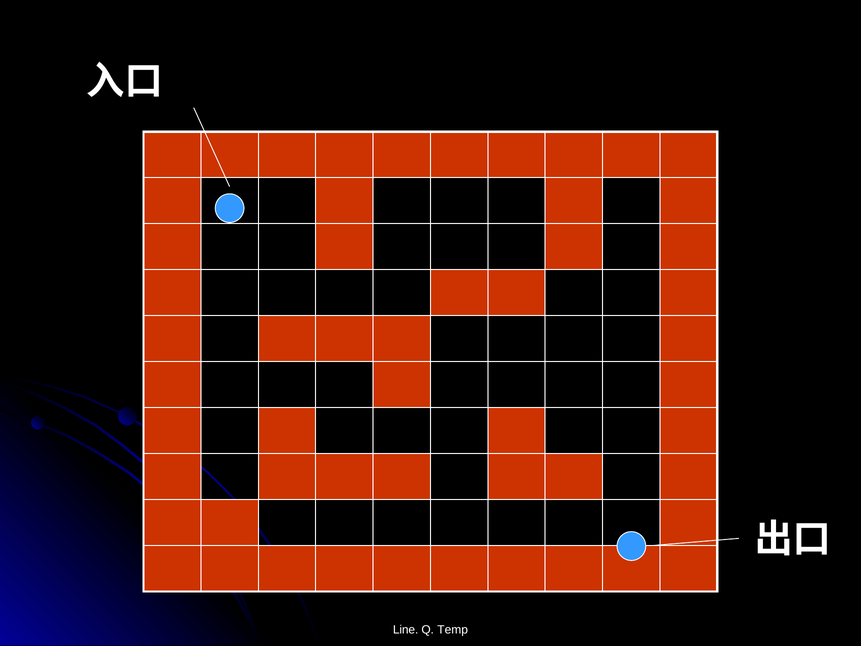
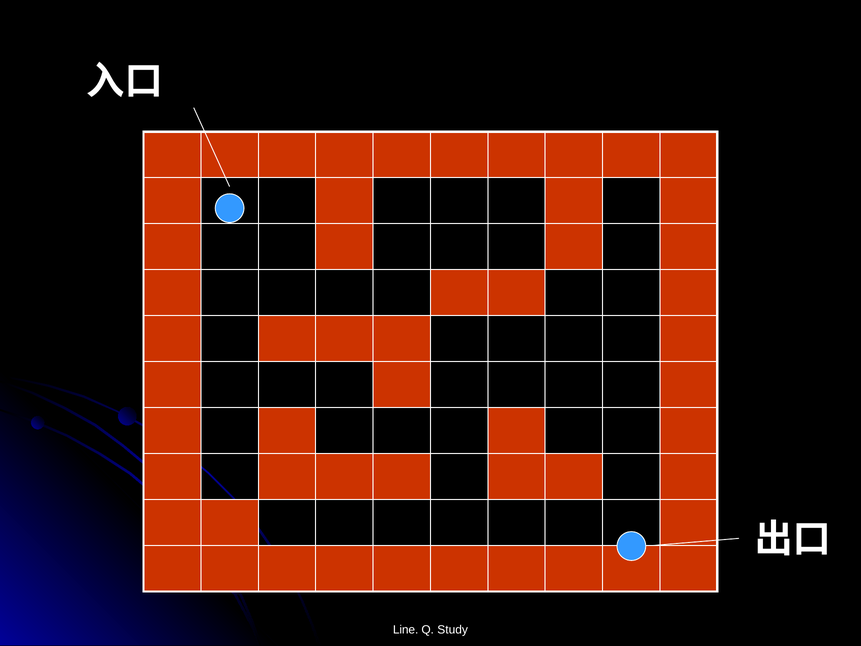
Temp: Temp -> Study
